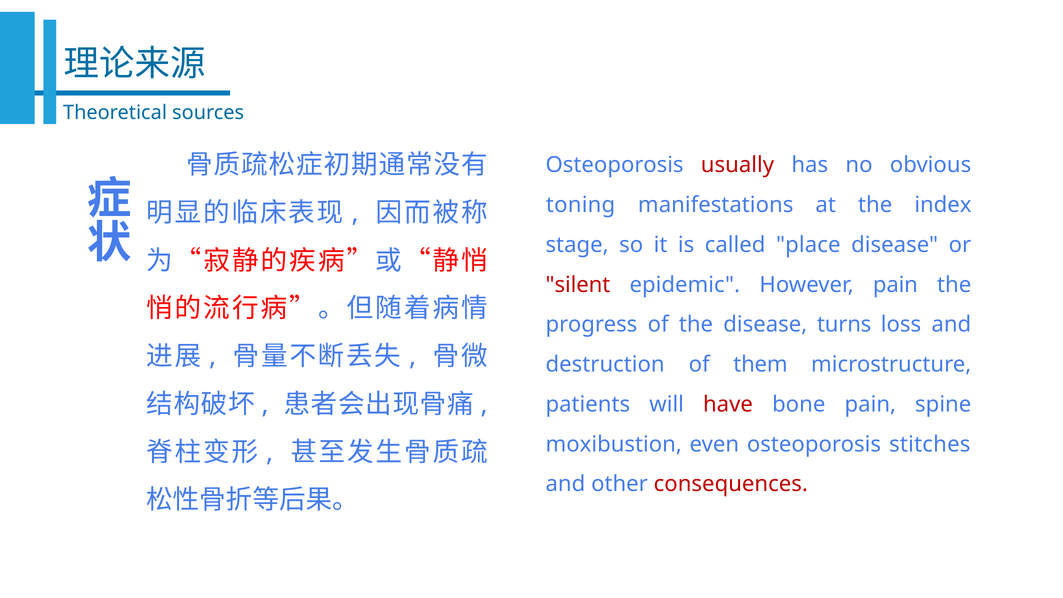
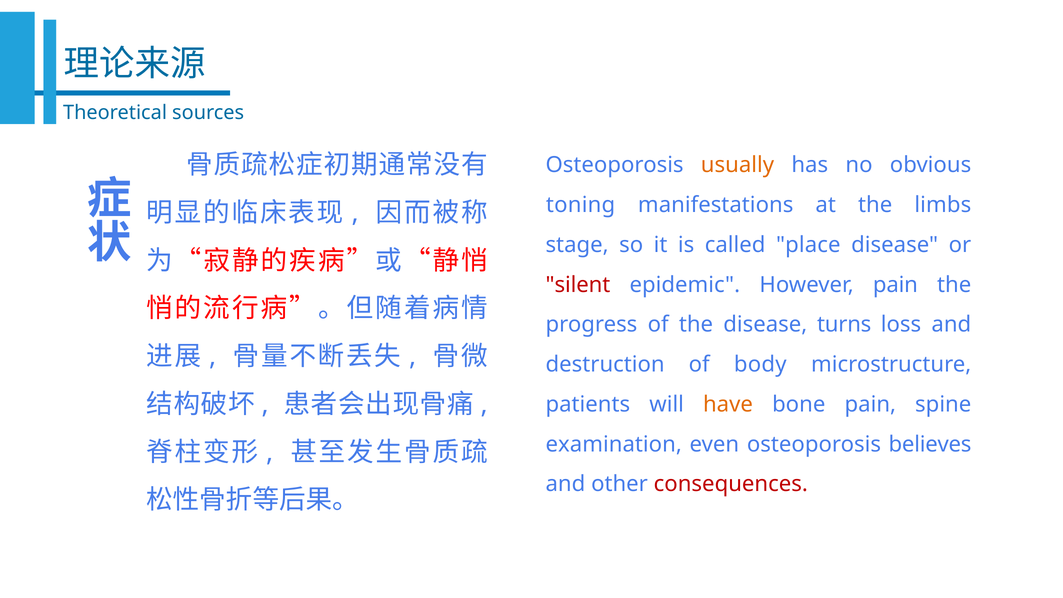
usually colour: red -> orange
index: index -> limbs
them: them -> body
have colour: red -> orange
moxibustion: moxibustion -> examination
stitches: stitches -> believes
